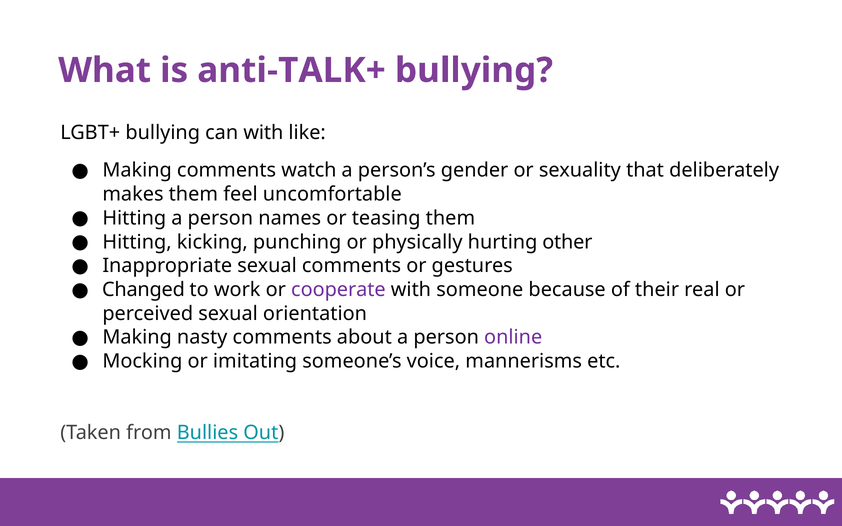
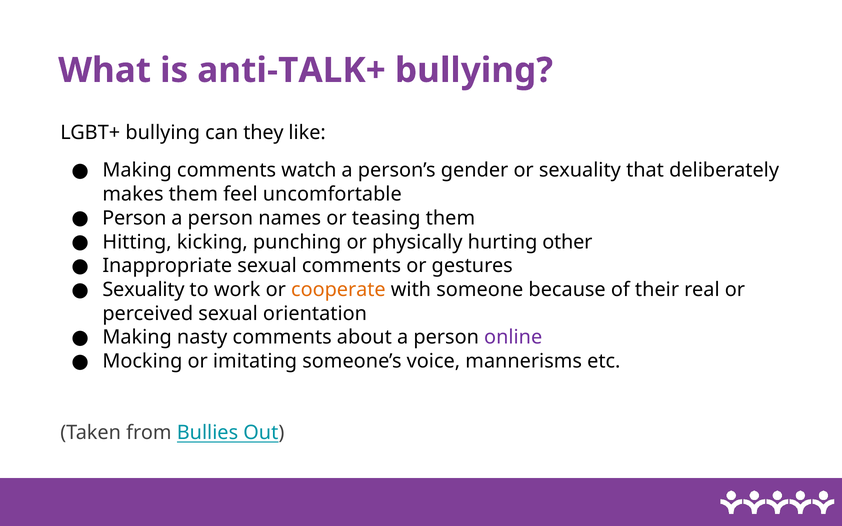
can with: with -> they
Hitting at (134, 218): Hitting -> Person
Changed at (143, 290): Changed -> Sexuality
cooperate colour: purple -> orange
